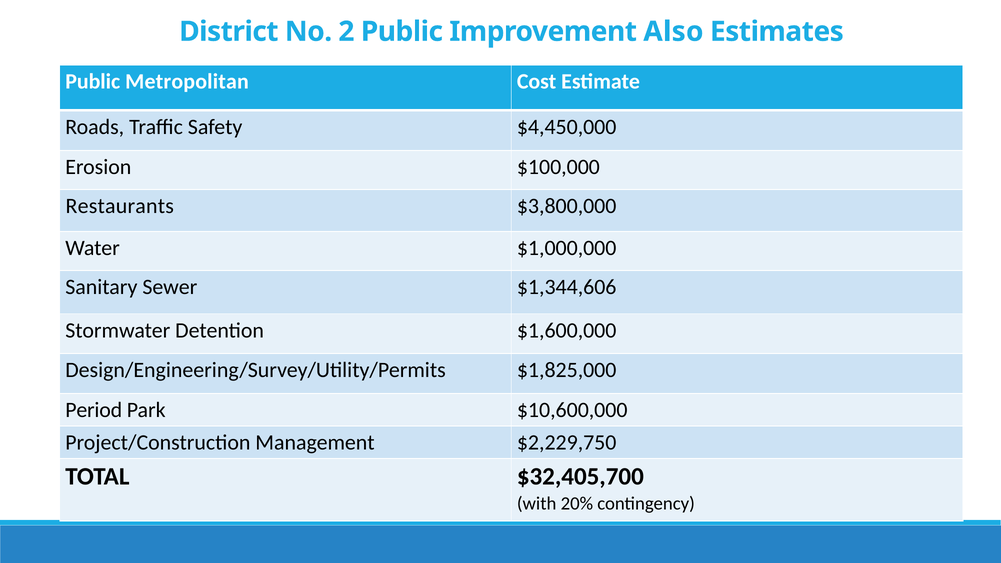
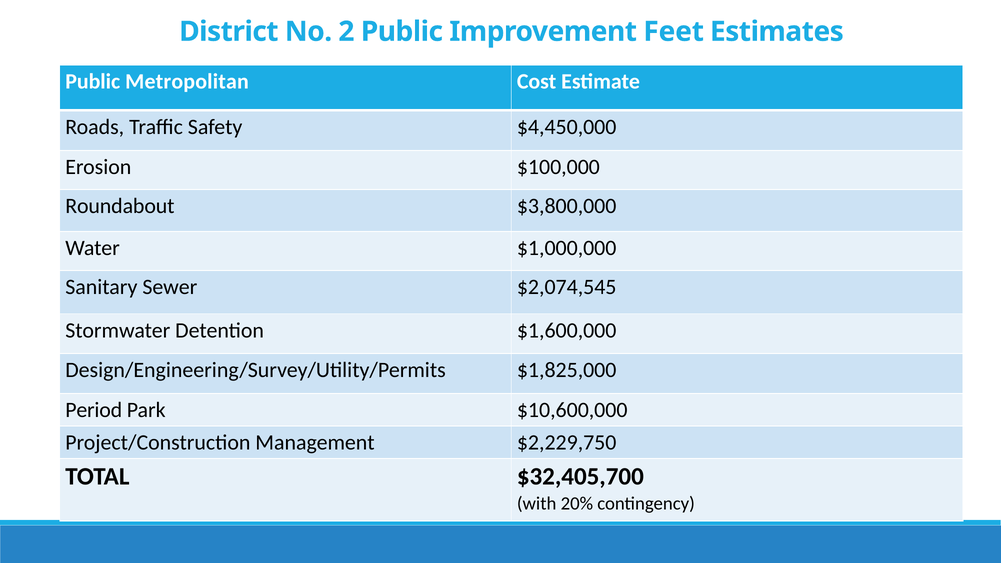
Also: Also -> Feet
Restaurants: Restaurants -> Roundabout
$1,344,606: $1,344,606 -> $2,074,545
